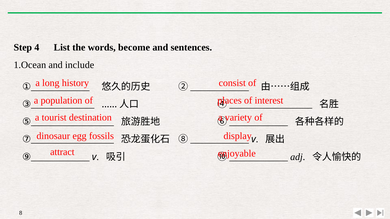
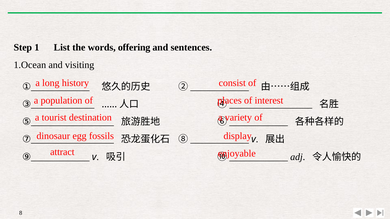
4: 4 -> 1
become: become -> offering
include: include -> visiting
